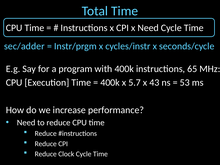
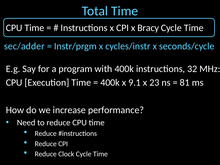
x Need: Need -> Bracy
65: 65 -> 32
5.7: 5.7 -> 9.1
43: 43 -> 23
53: 53 -> 81
